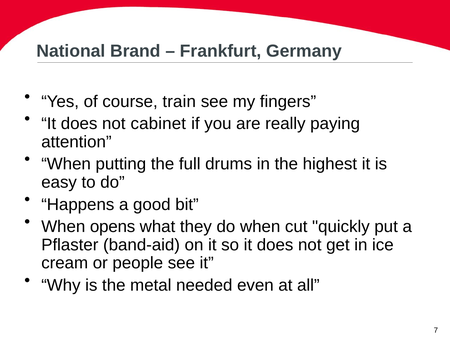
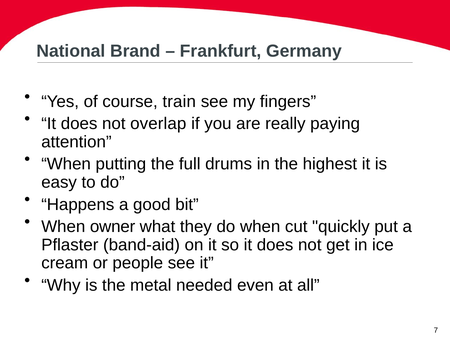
cabinet: cabinet -> overlap
opens: opens -> owner
